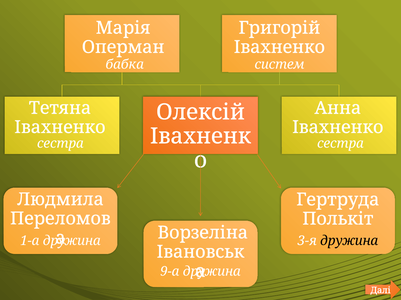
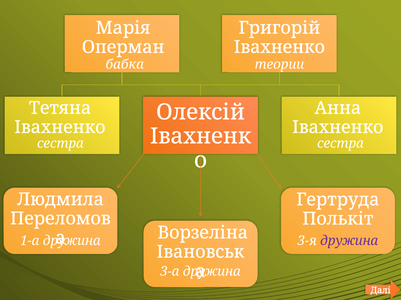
систем: систем -> теории
дружина at (349, 241) colour: black -> purple
9-а: 9-а -> 3-а
